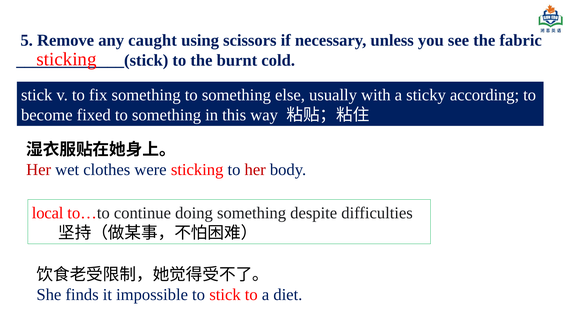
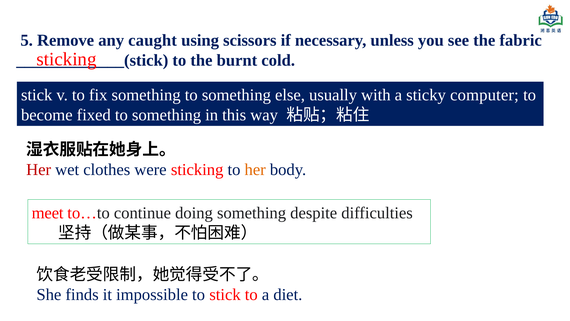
according: according -> computer
her at (255, 170) colour: red -> orange
local: local -> meet
